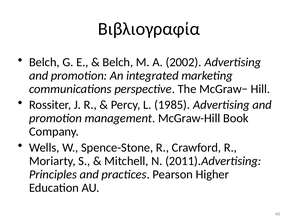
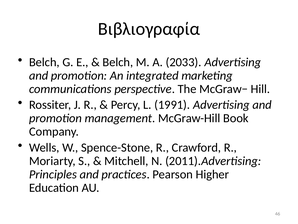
2002: 2002 -> 2033
1985: 1985 -> 1991
